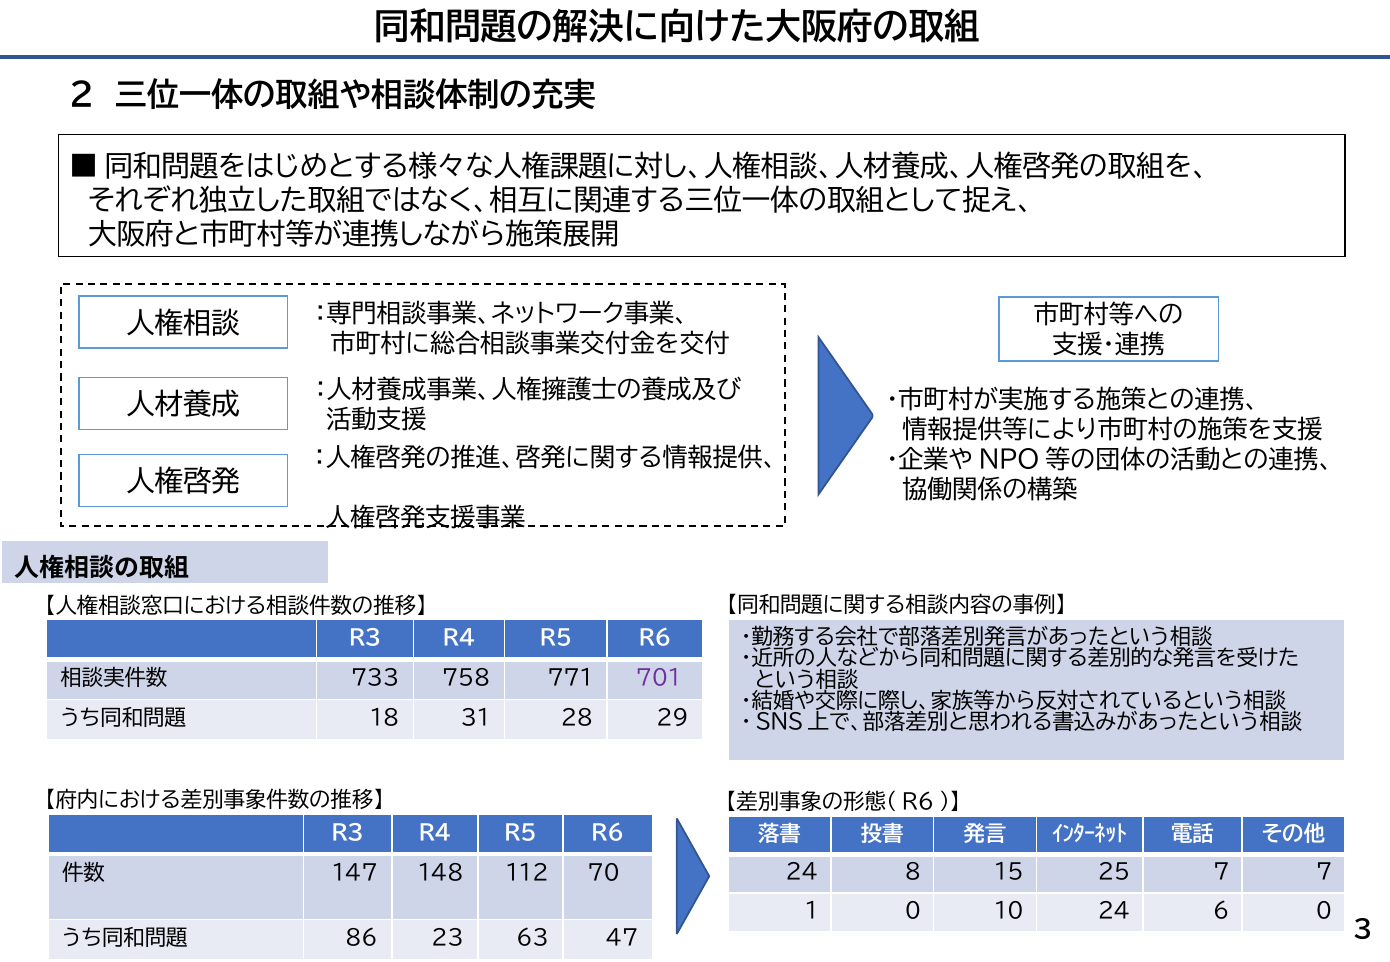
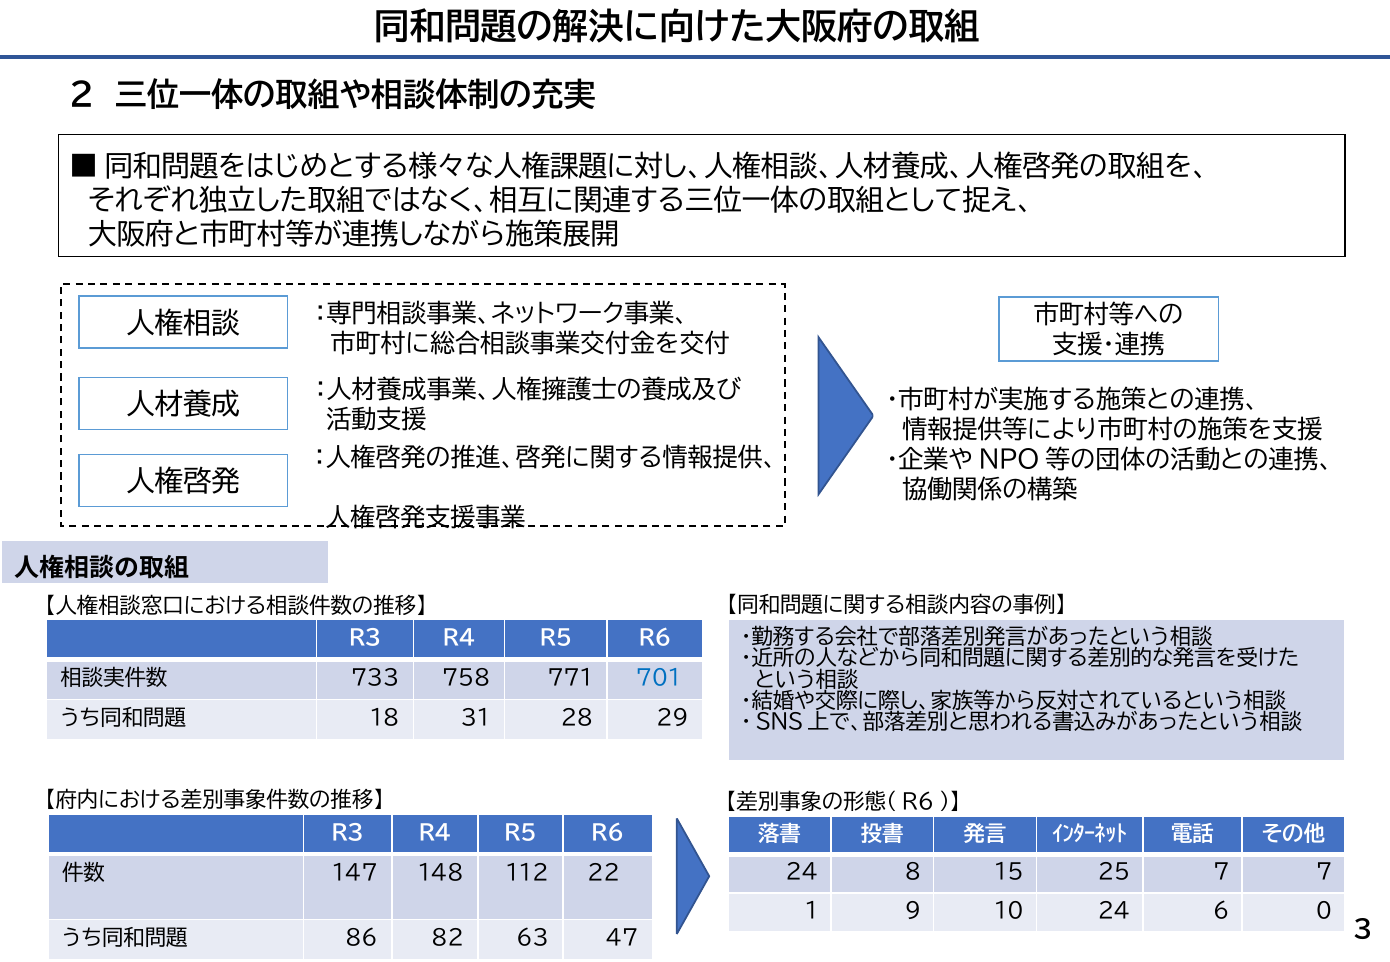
701 colour: purple -> blue
70: 70 -> 22
1 0: 0 -> 9
23: 23 -> 82
